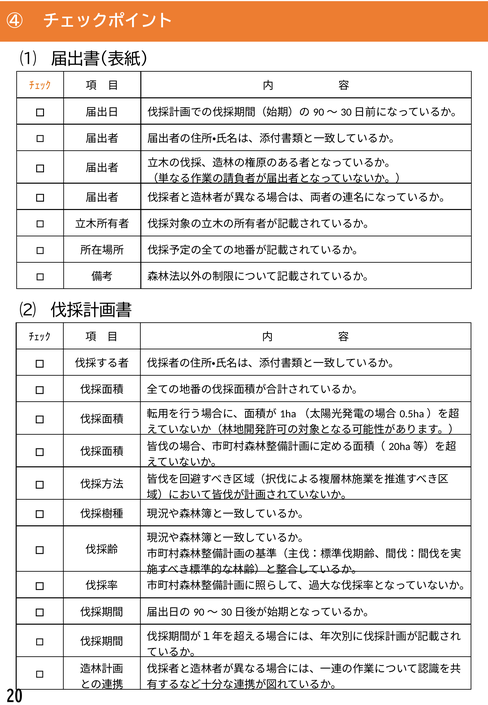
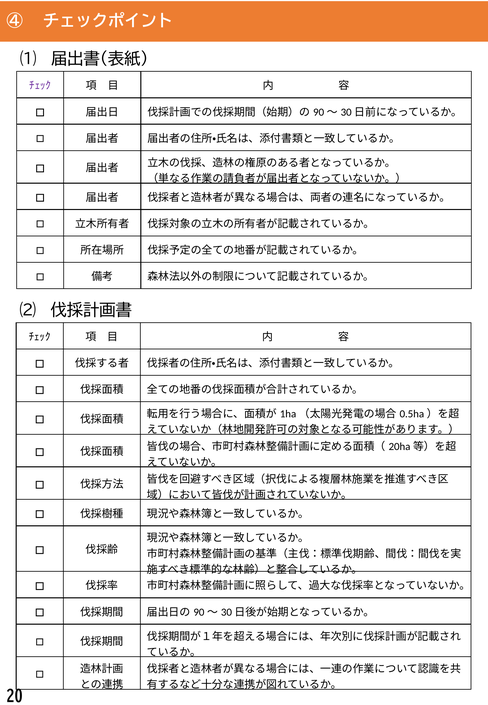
ﾁｪｯｸ at (40, 86) colour: orange -> purple
